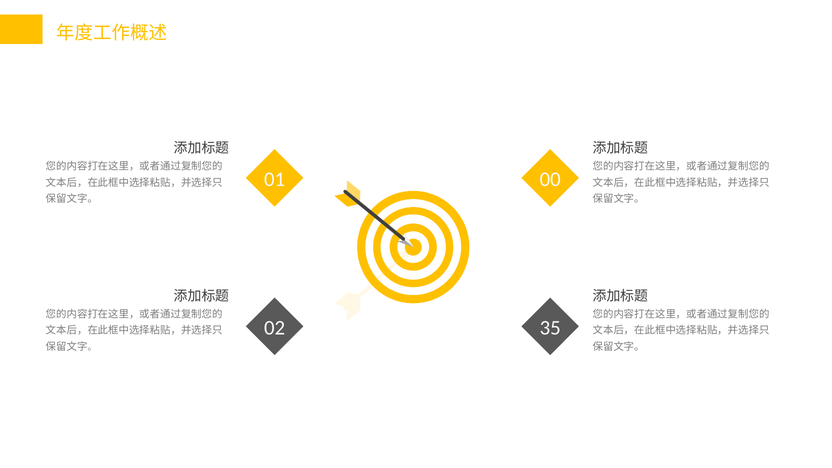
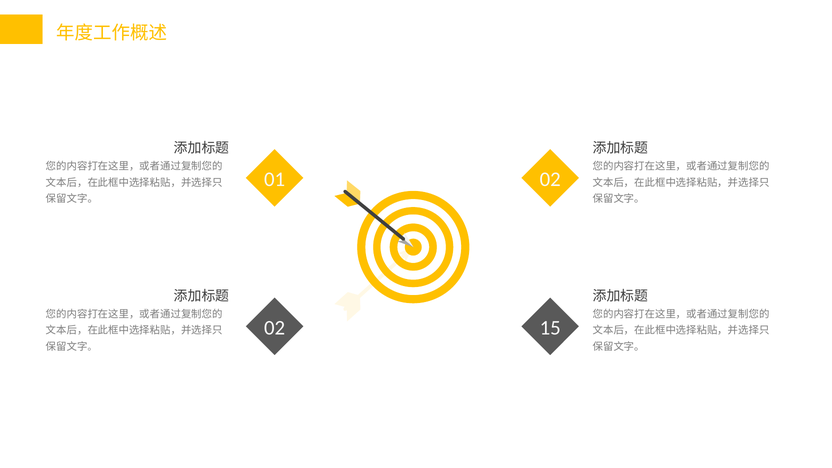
01 00: 00 -> 02
35: 35 -> 15
